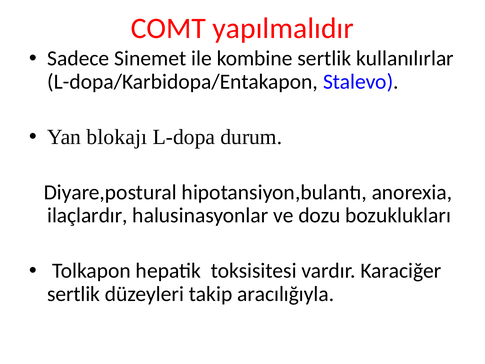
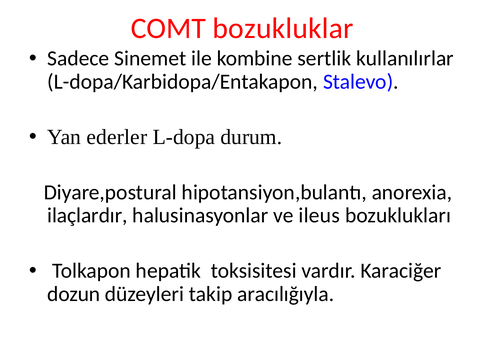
yapılmalıdır: yapılmalıdır -> bozukluklar
blokajı: blokajı -> ederler
dozu: dozu -> ileus
sertlik at (74, 294): sertlik -> dozun
